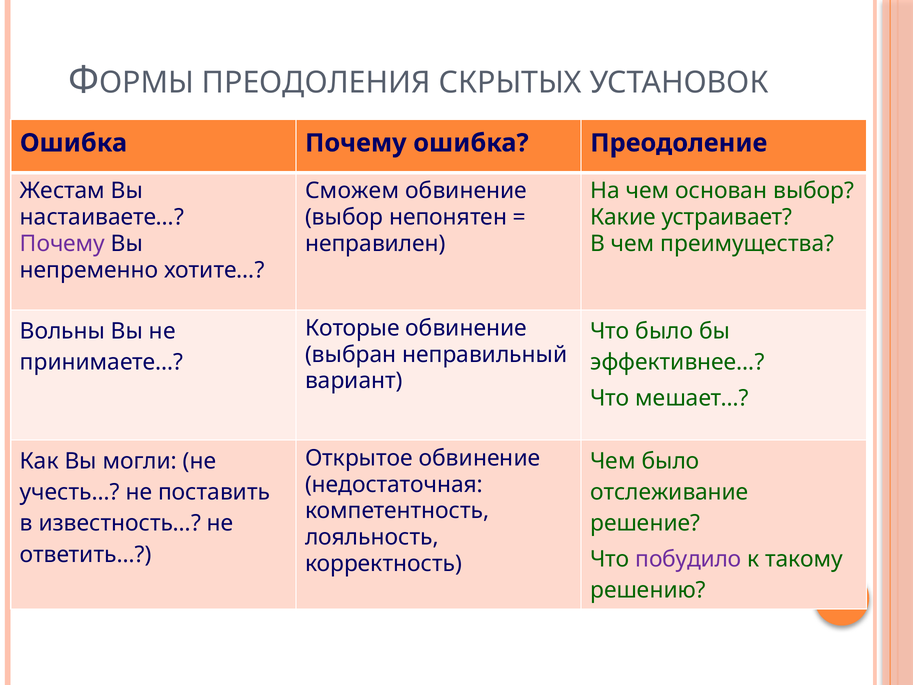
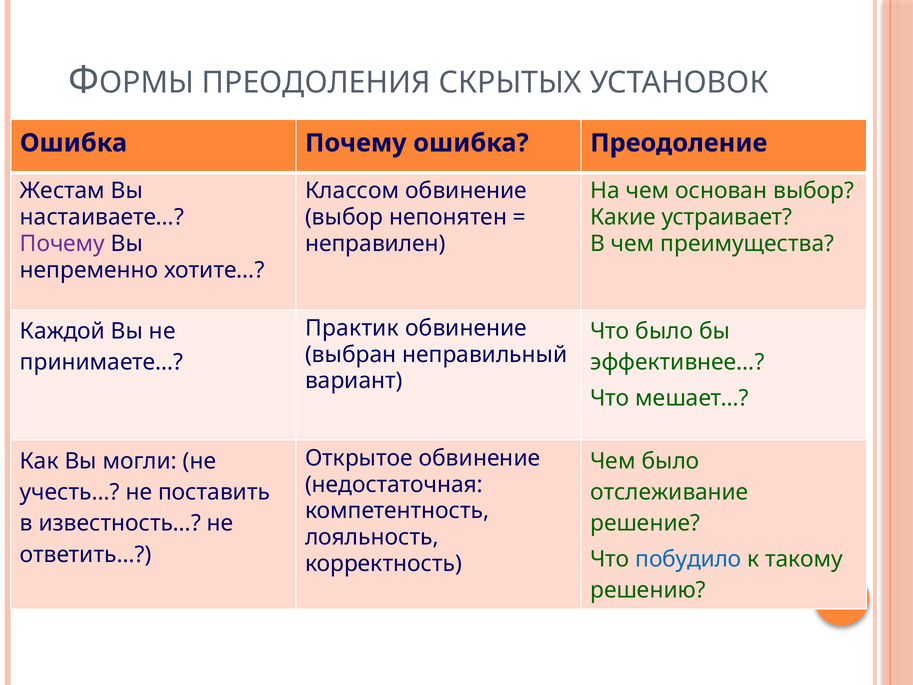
Сможем: Сможем -> Классом
Которые: Которые -> Практик
Вольны: Вольны -> Каждой
побудило colour: purple -> blue
